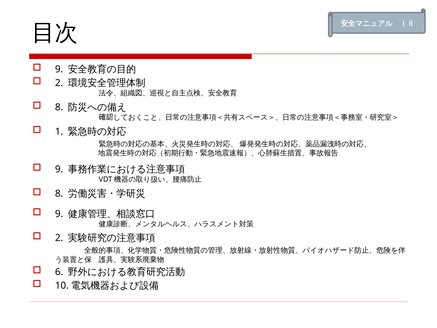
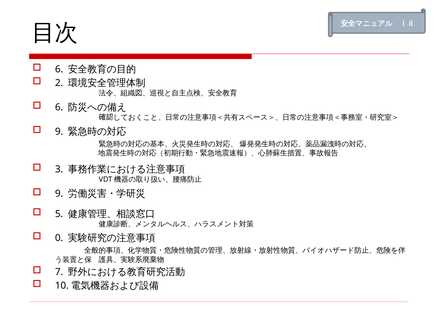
9 at (59, 69): 9 -> 6
8 at (59, 107): 8 -> 6
1 at (59, 131): 1 -> 9
9 at (59, 169): 9 -> 3
8 at (59, 194): 8 -> 9
9 at (59, 214): 9 -> 5
2 at (59, 238): 2 -> 0
6: 6 -> 7
